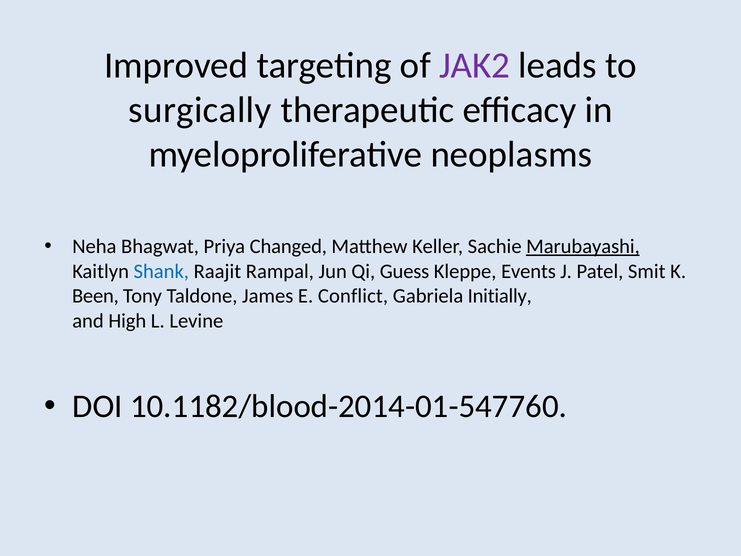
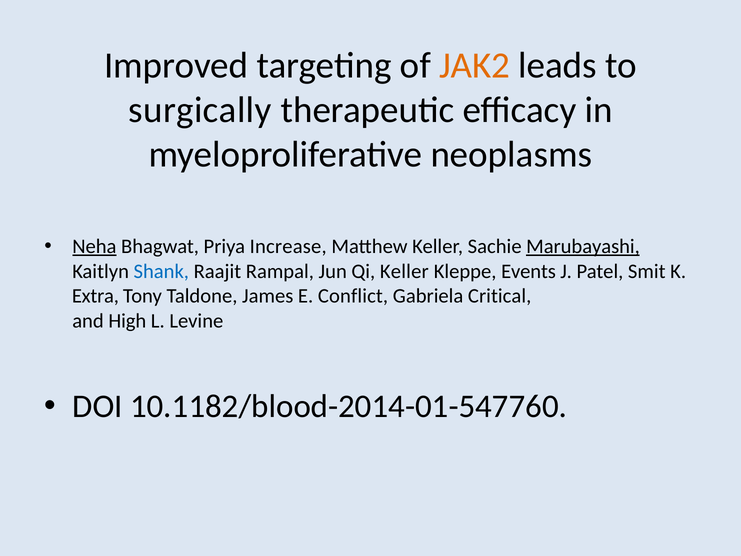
JAK2 colour: purple -> orange
Neha underline: none -> present
Changed: Changed -> Increase
Qi Guess: Guess -> Keller
Been: Been -> Extra
Initially: Initially -> Critical
